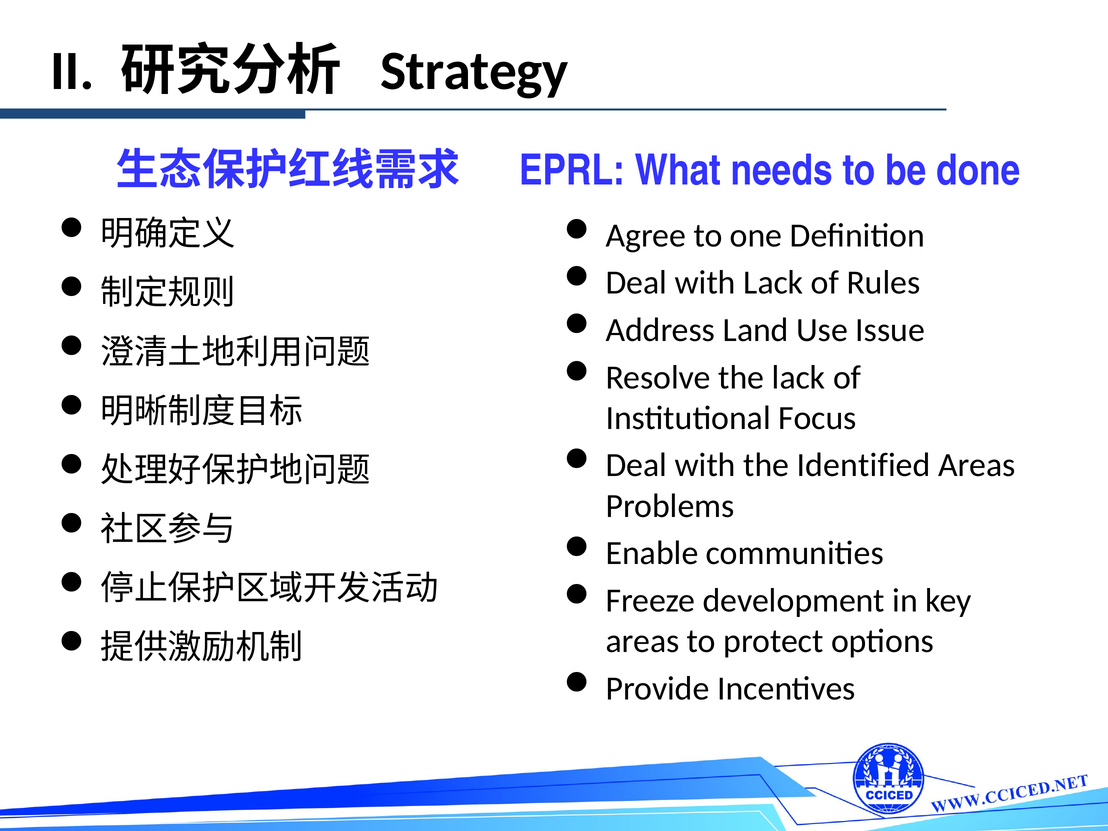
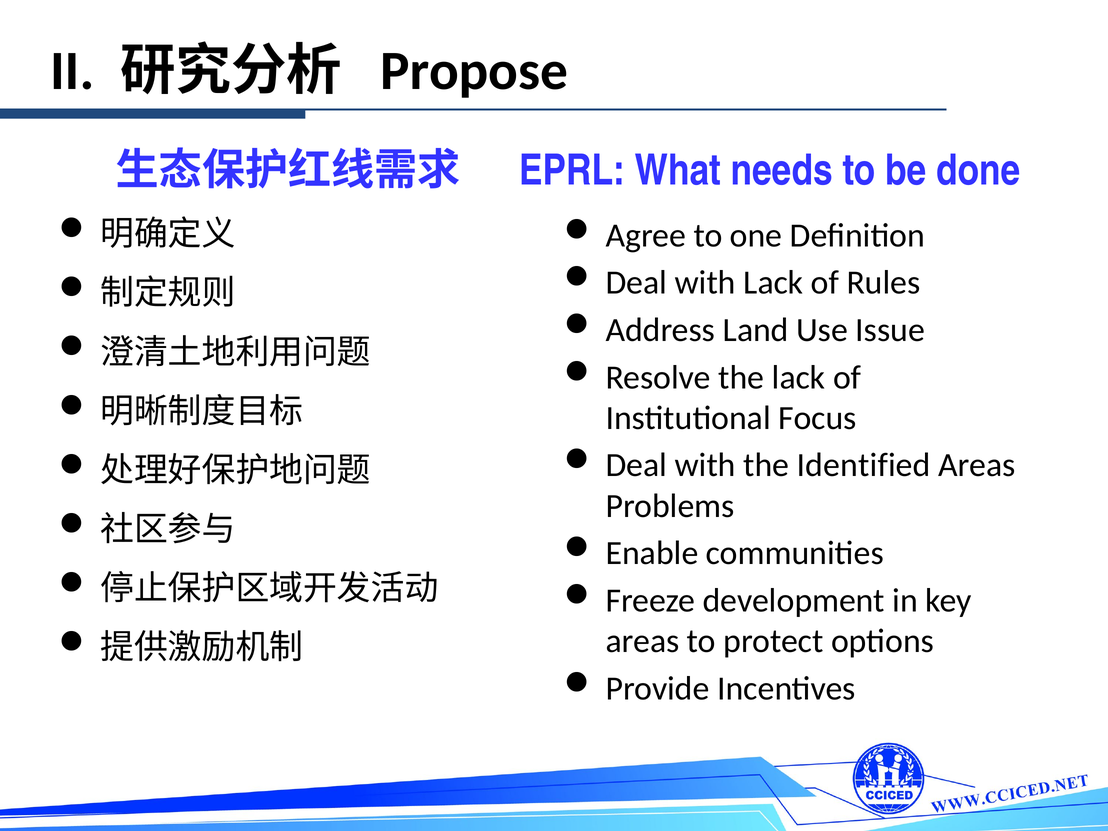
Strategy: Strategy -> Propose
